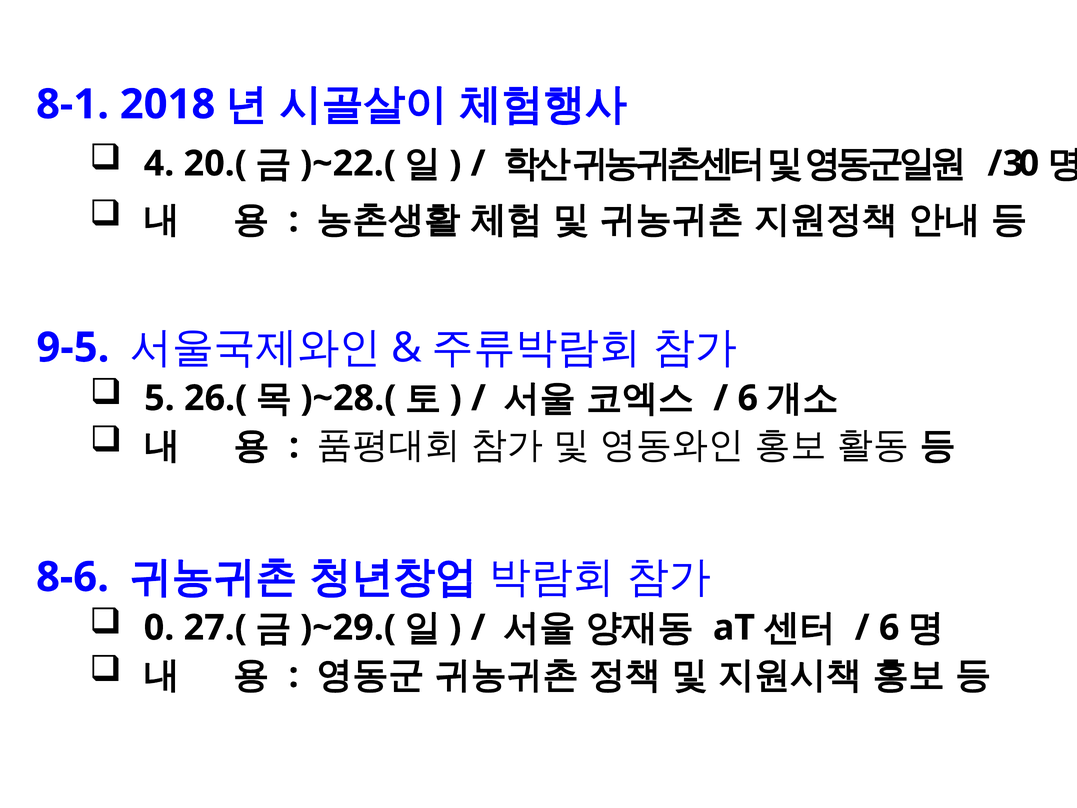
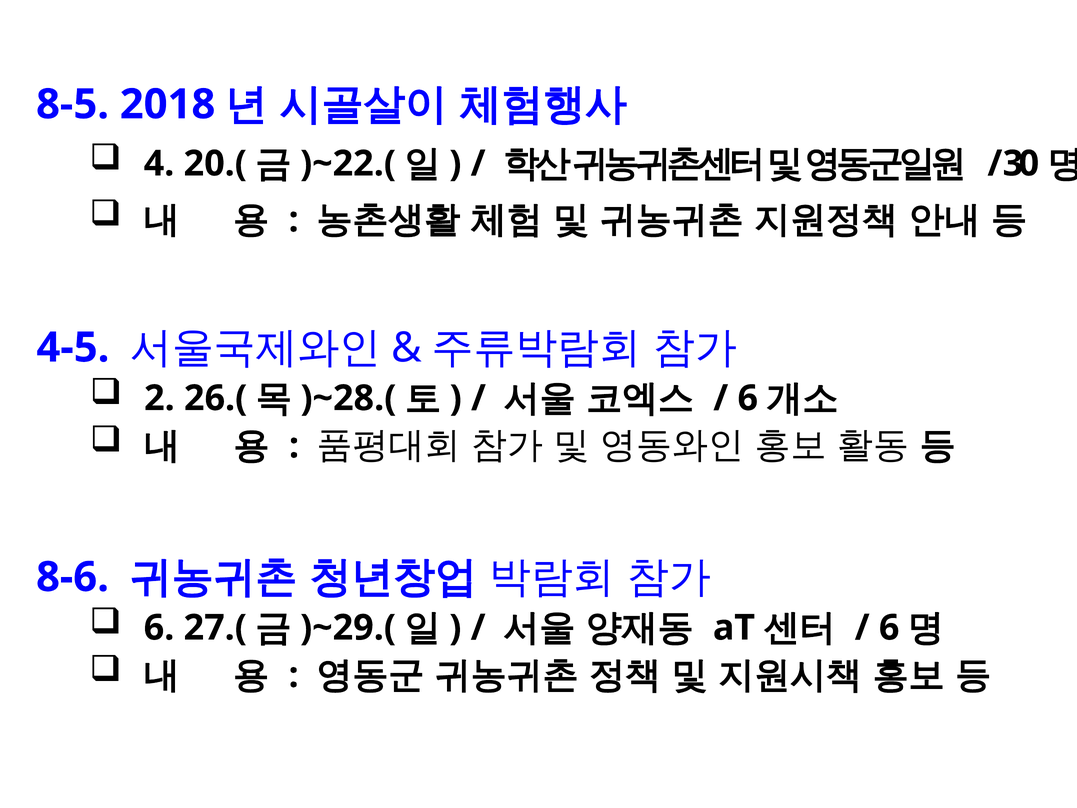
8-1: 8-1 -> 8-5
9-5: 9-5 -> 4-5
5: 5 -> 2
0 at (159, 628): 0 -> 6
